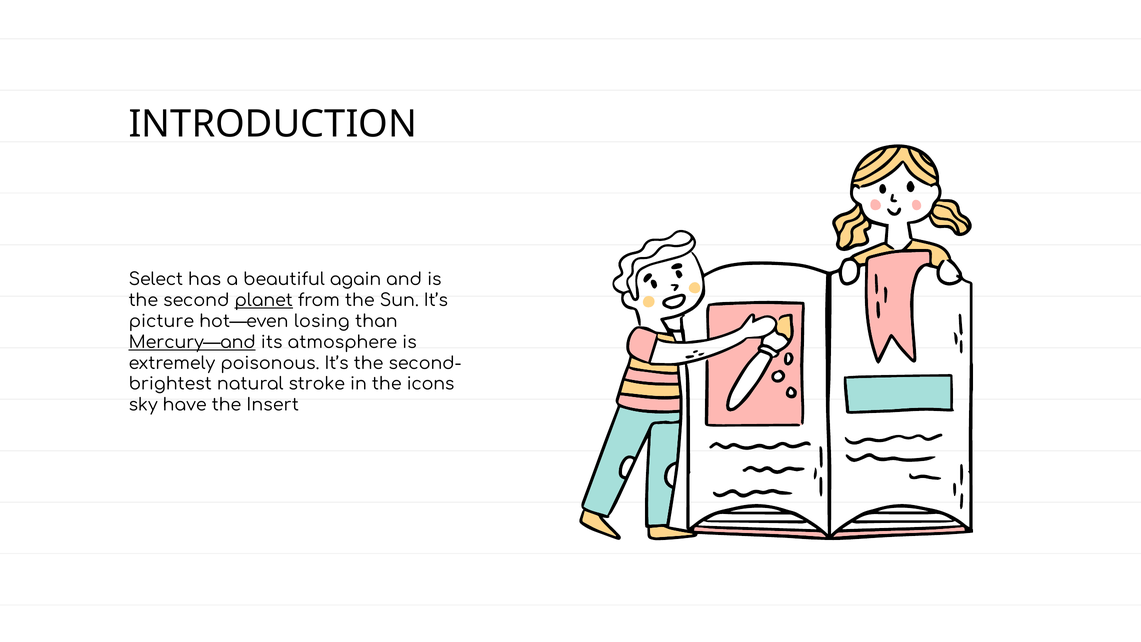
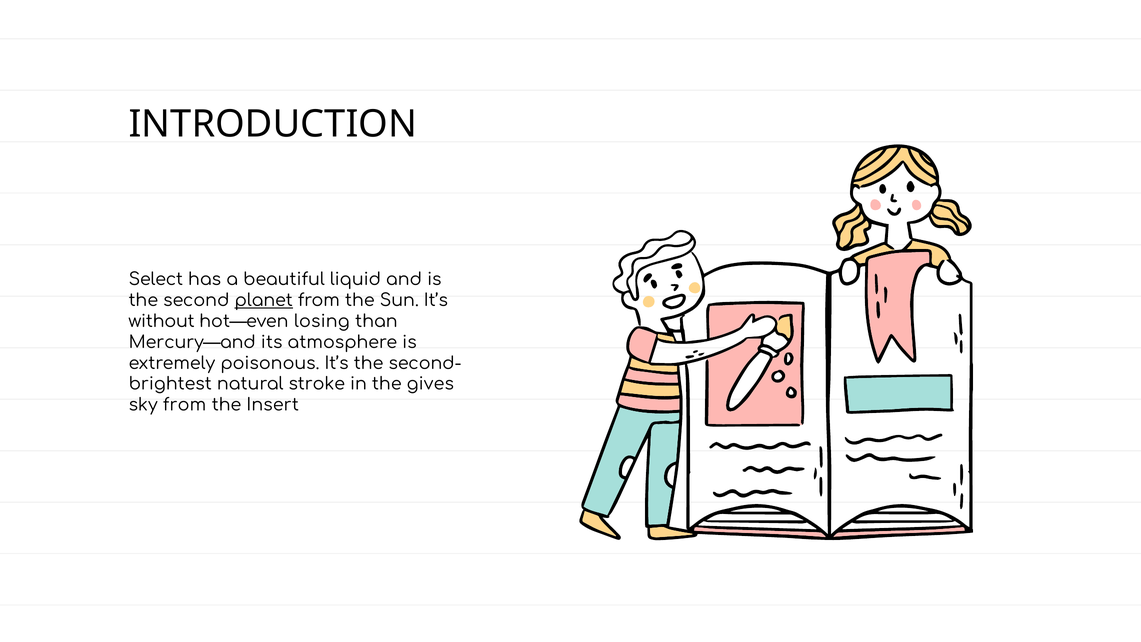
again: again -> liquid
picture: picture -> without
Mercury—and underline: present -> none
icons: icons -> gives
sky have: have -> from
